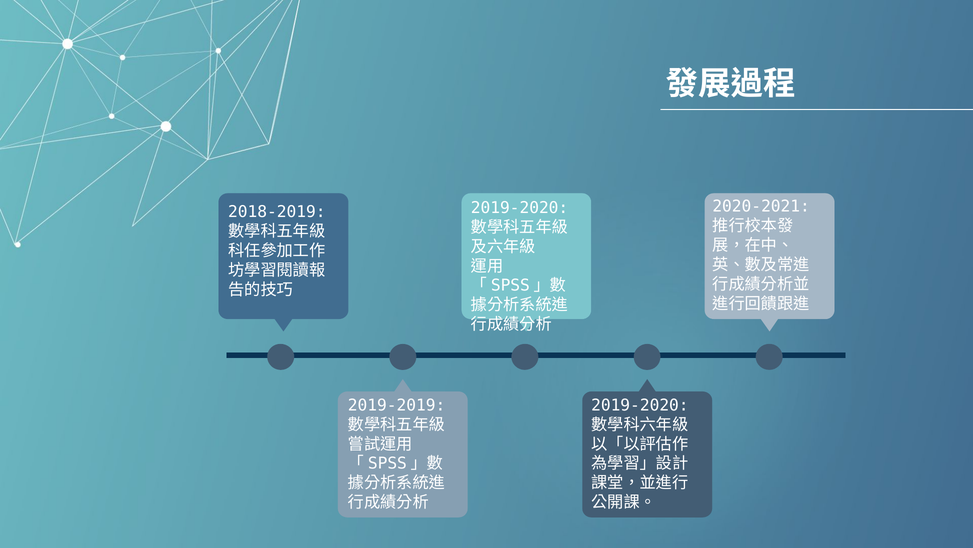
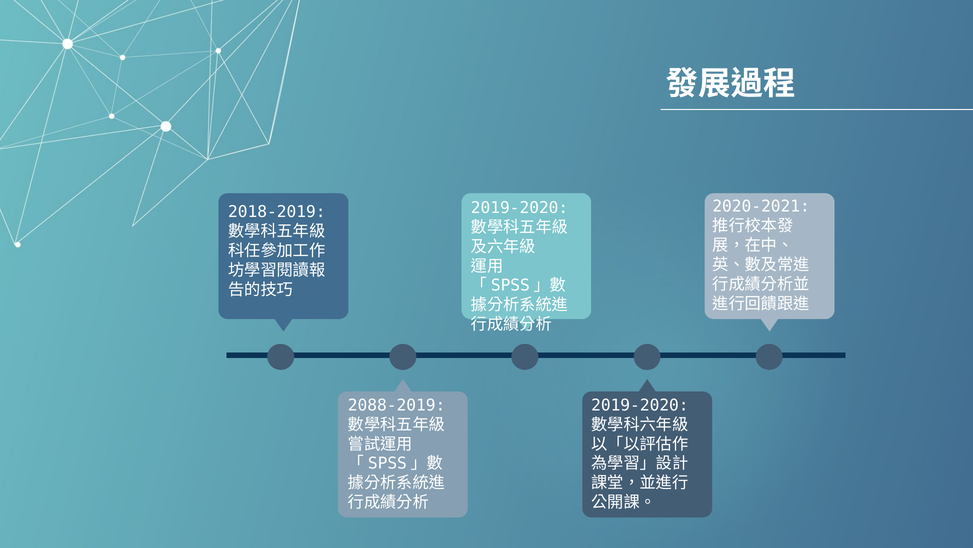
2019-2019: 2019-2019 -> 2088-2019
